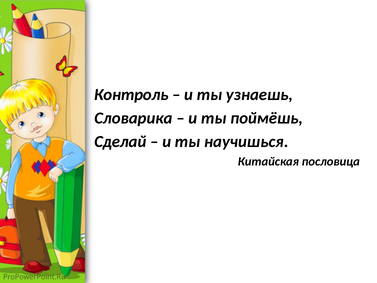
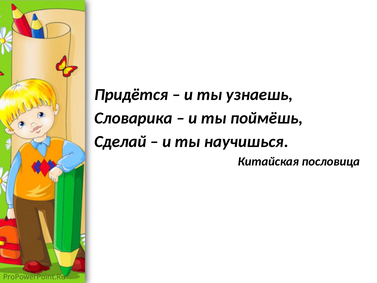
Контроль: Контроль -> Придётся
